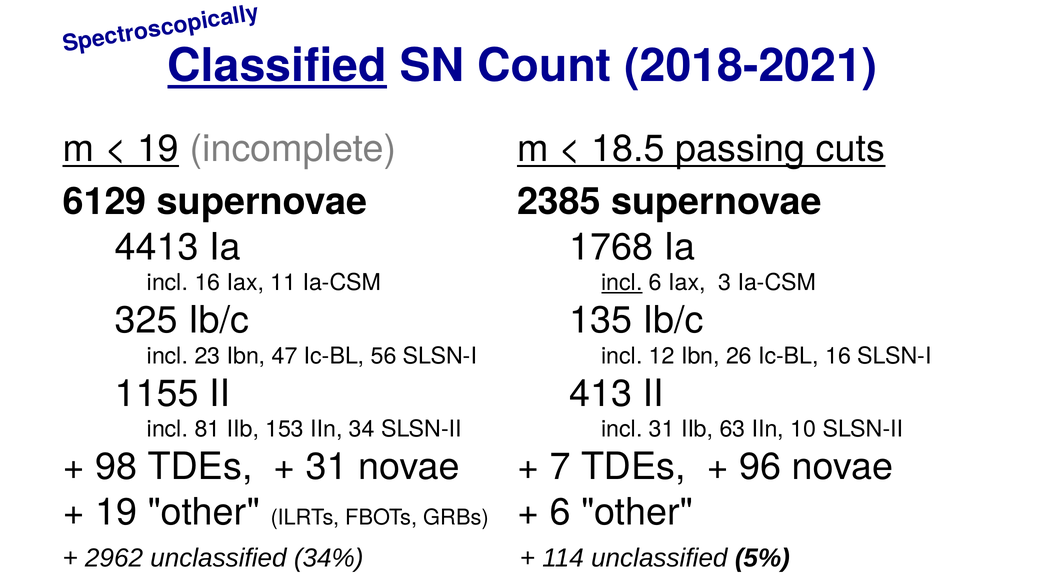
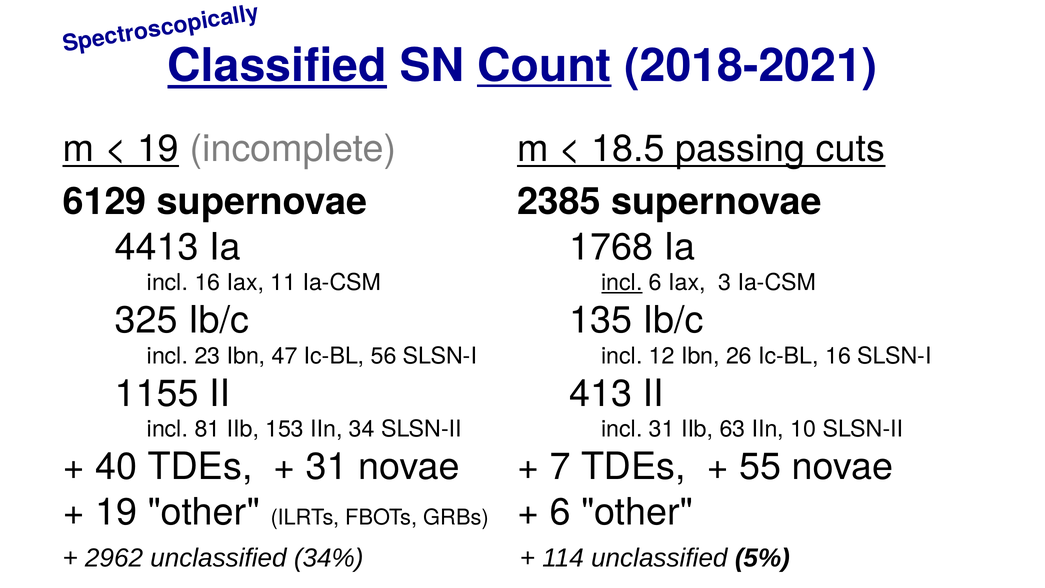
Count underline: none -> present
98: 98 -> 40
96: 96 -> 55
